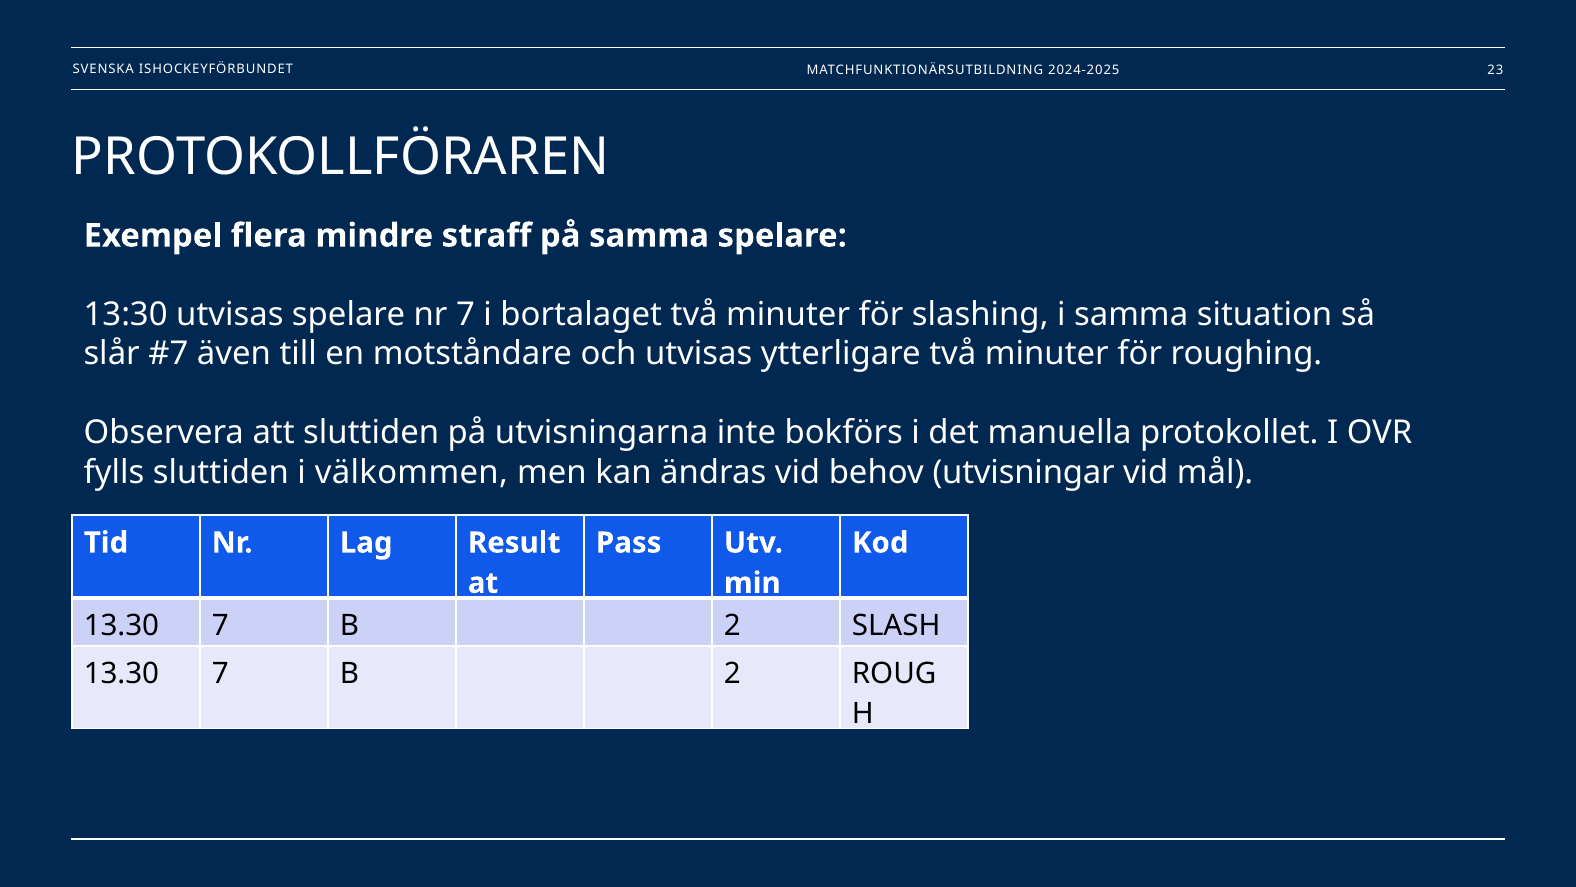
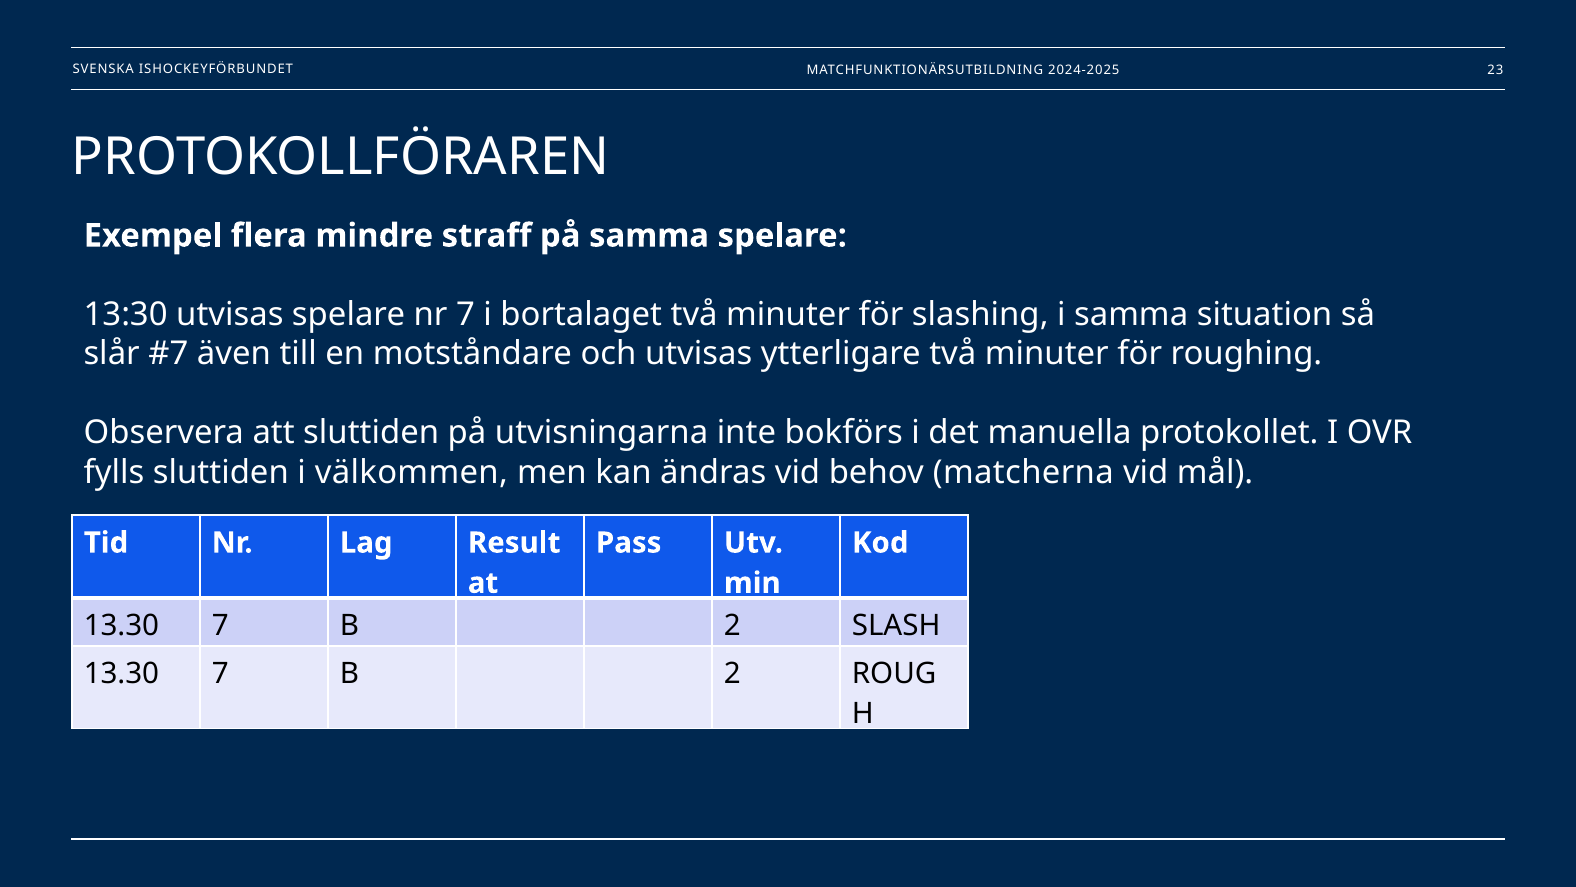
utvisningar: utvisningar -> matcherna
